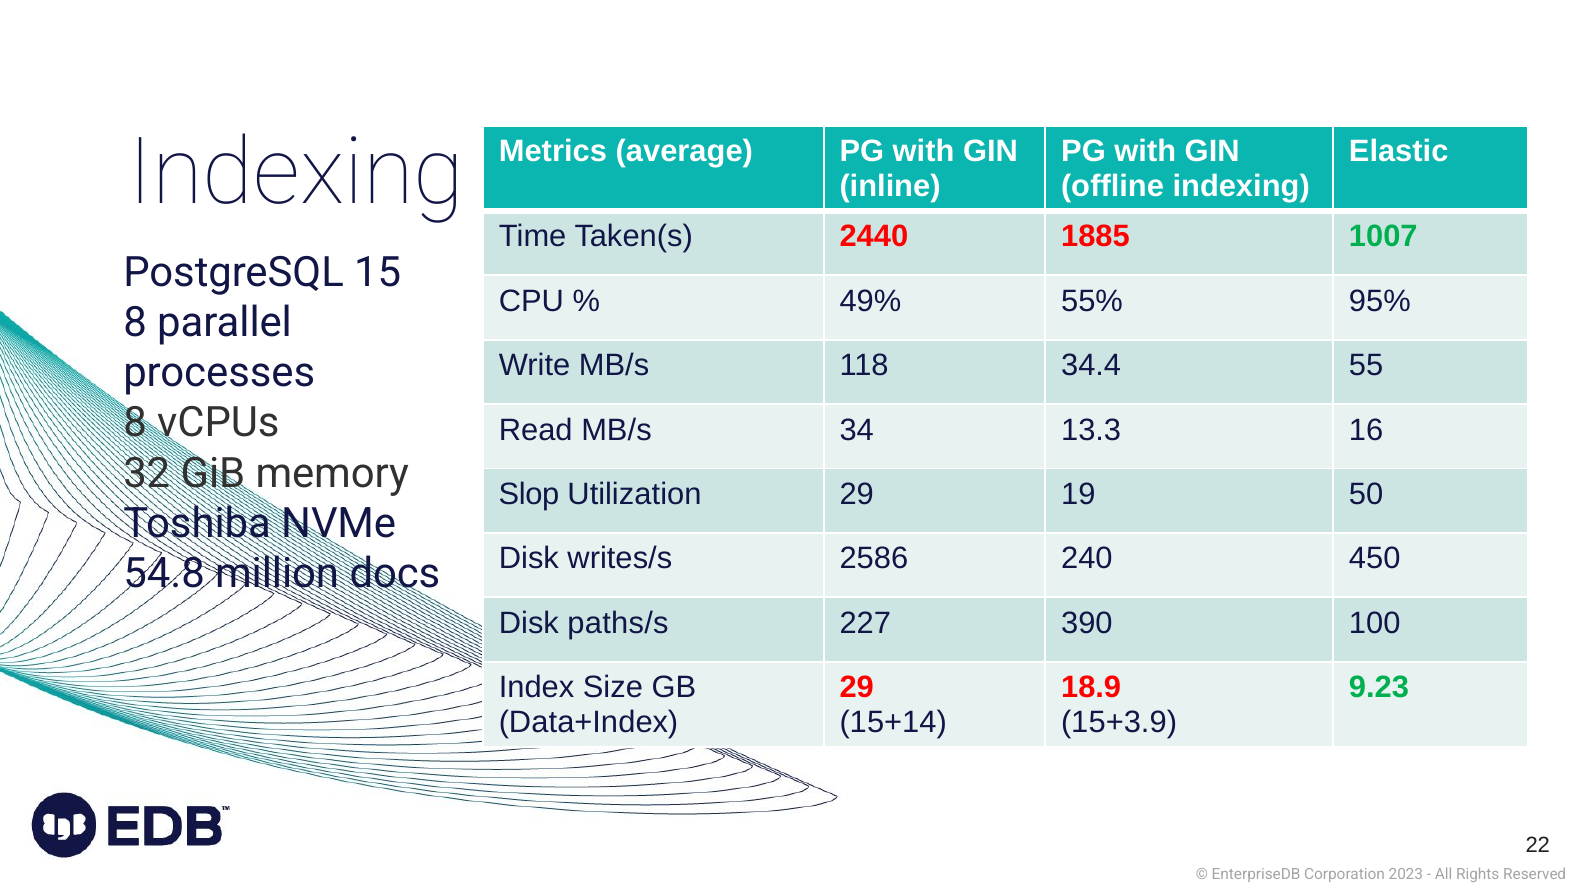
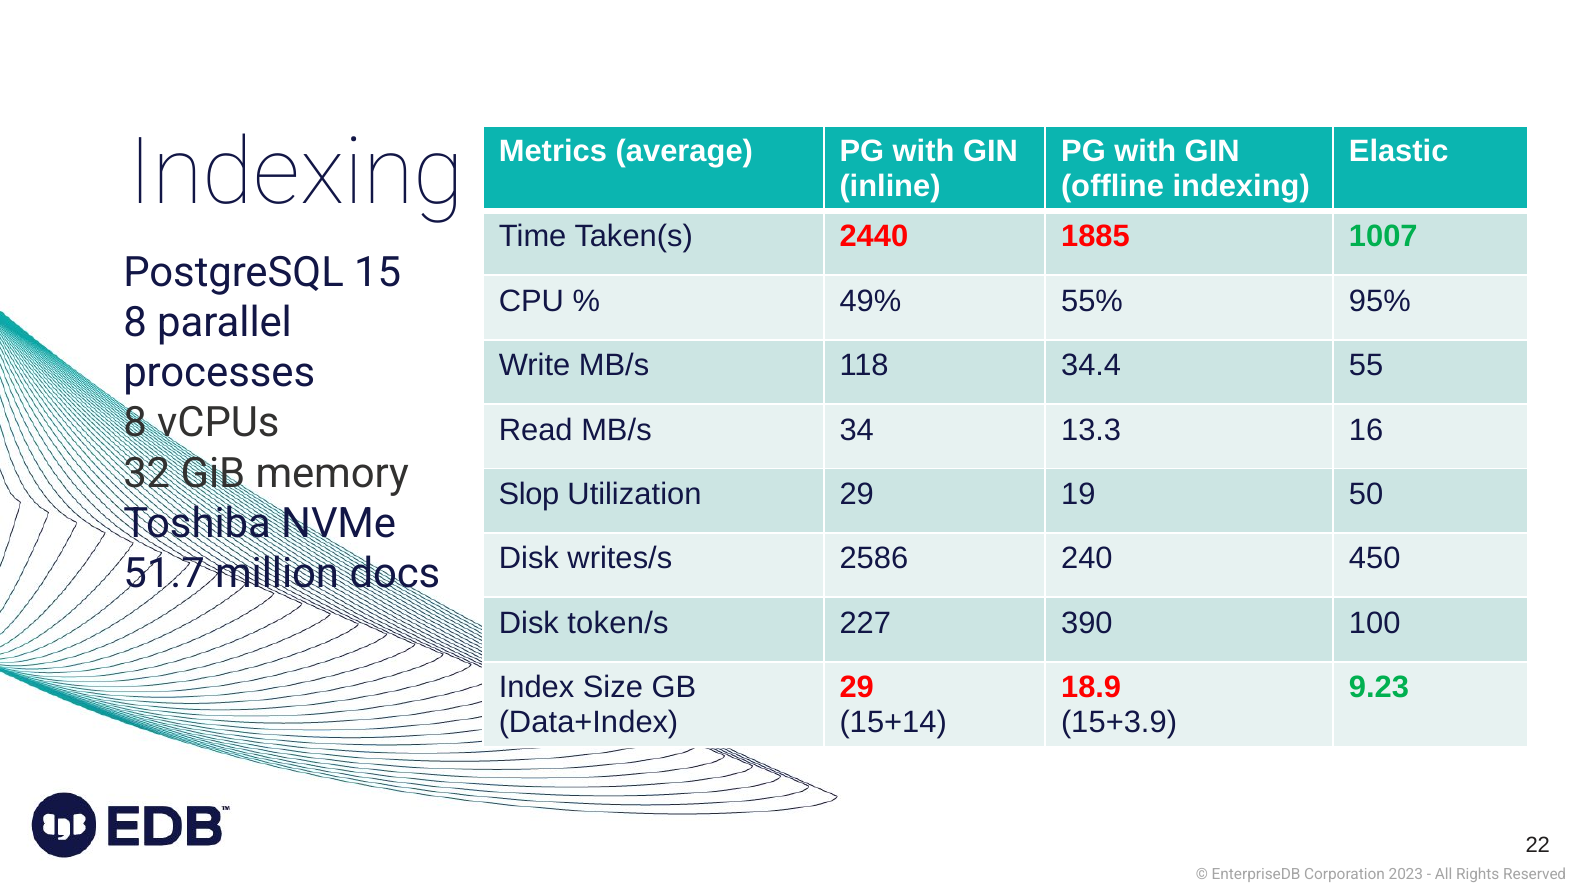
54.8: 54.8 -> 51.7
paths/s: paths/s -> token/s
